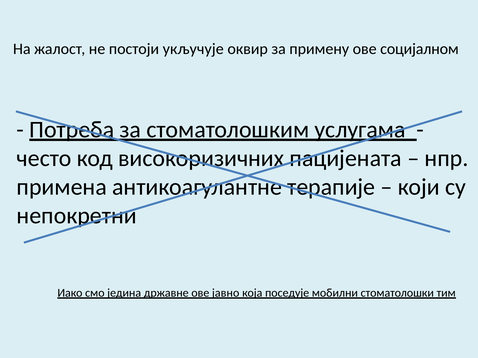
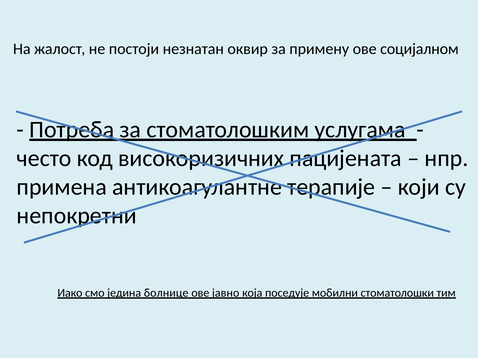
укључује: укључује -> незнатан
државне: државне -> болнице
